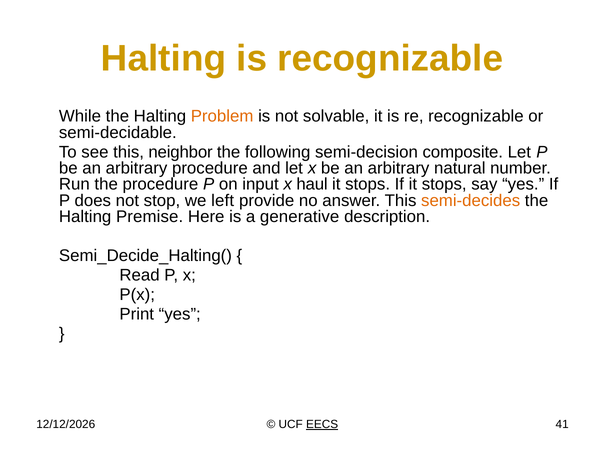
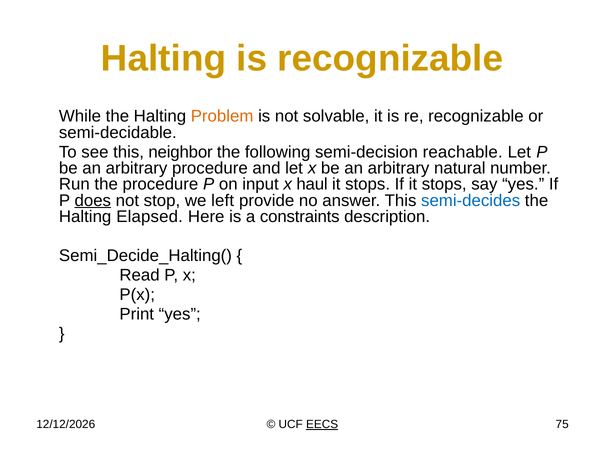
composite: composite -> reachable
does underline: none -> present
semi-decides colour: orange -> blue
Premise: Premise -> Elapsed
generative: generative -> constraints
41: 41 -> 75
